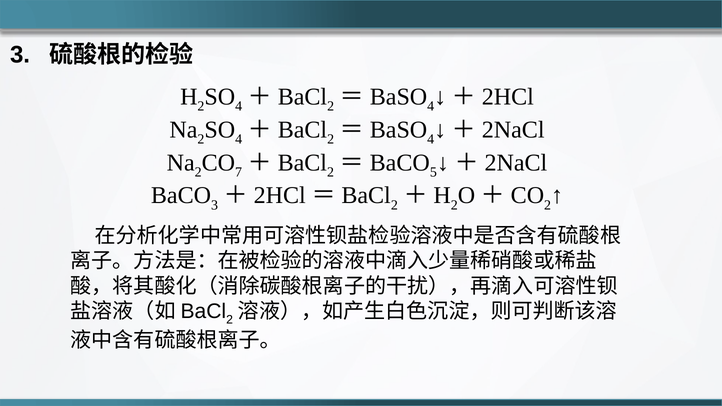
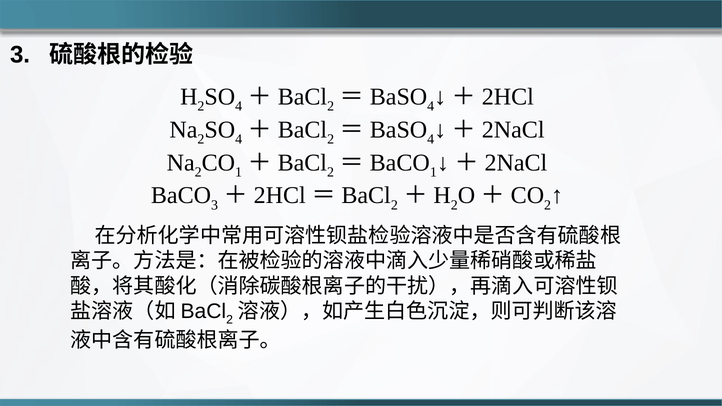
7 at (239, 172): 7 -> 1
5 at (433, 172): 5 -> 1
